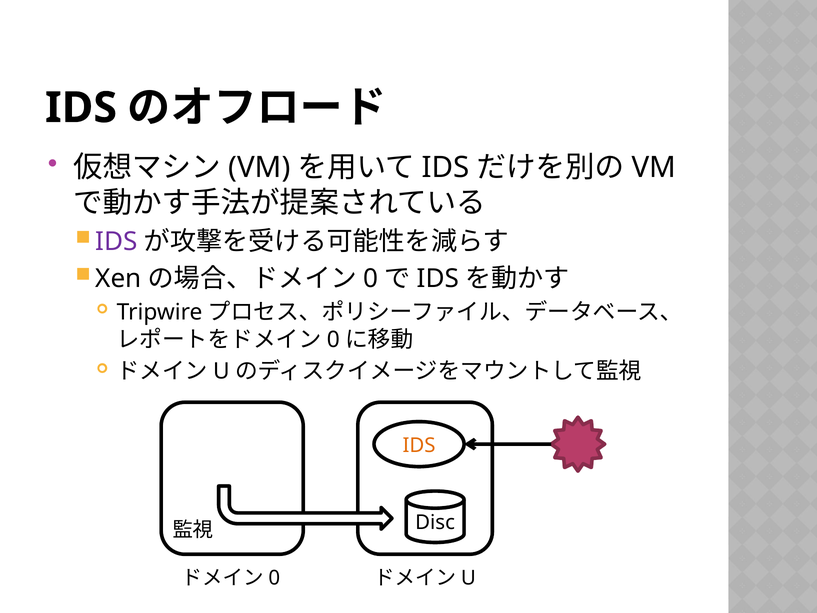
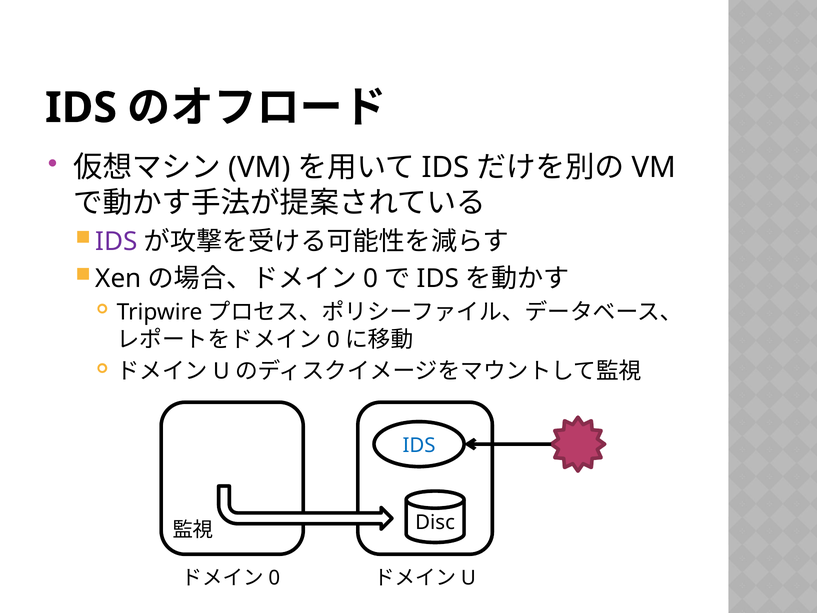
IDS at (419, 445) colour: orange -> blue
